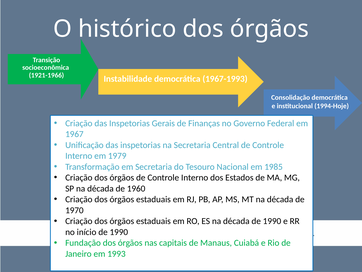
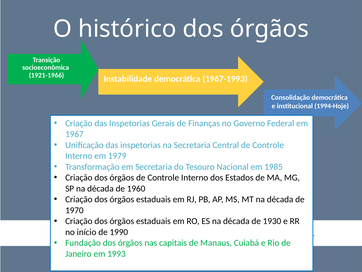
década de 1990: 1990 -> 1930
